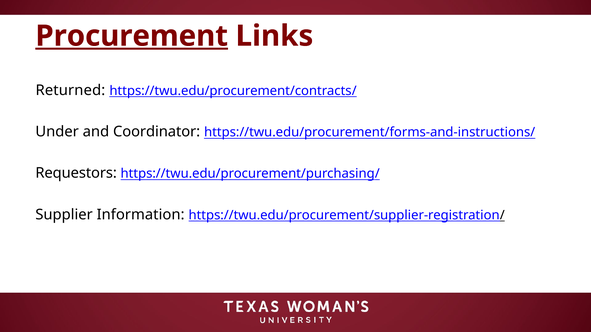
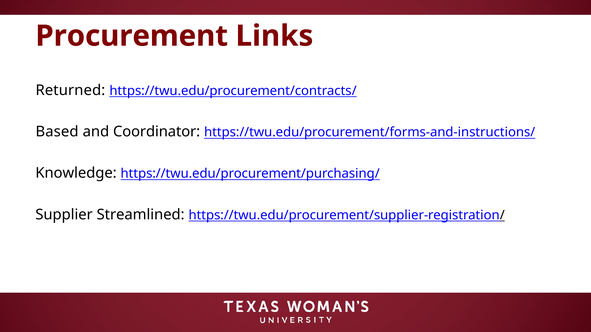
Procurement underline: present -> none
Under: Under -> Based
Requestors: Requestors -> Knowledge
Information: Information -> Streamlined
